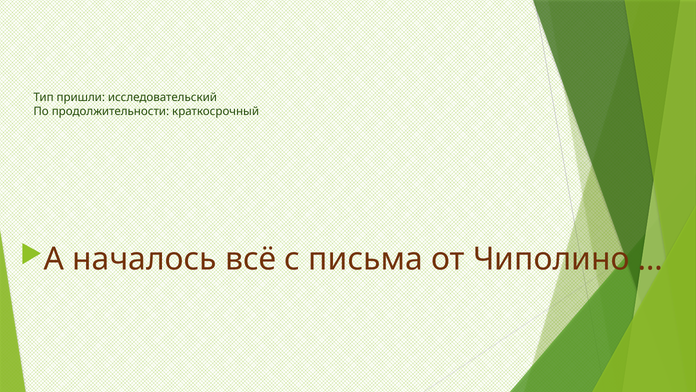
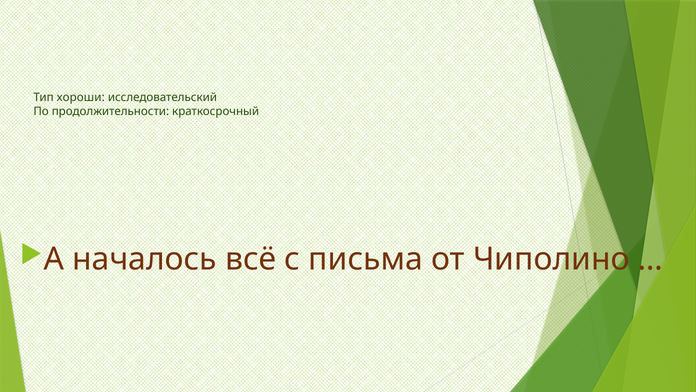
пришли: пришли -> хороши
